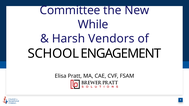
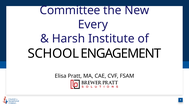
While: While -> Every
Vendors: Vendors -> Institute
